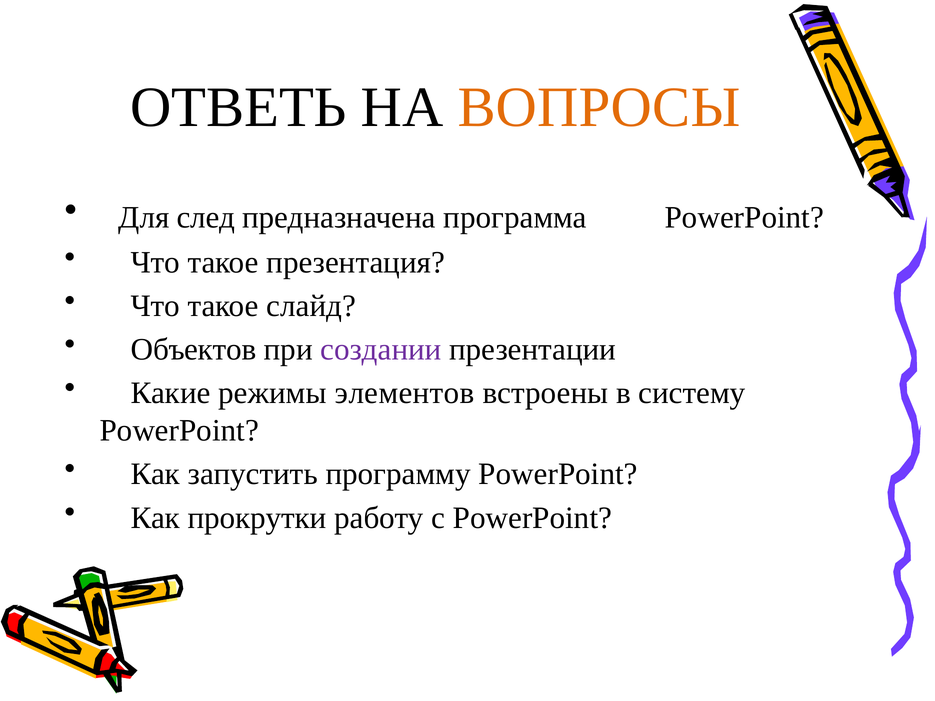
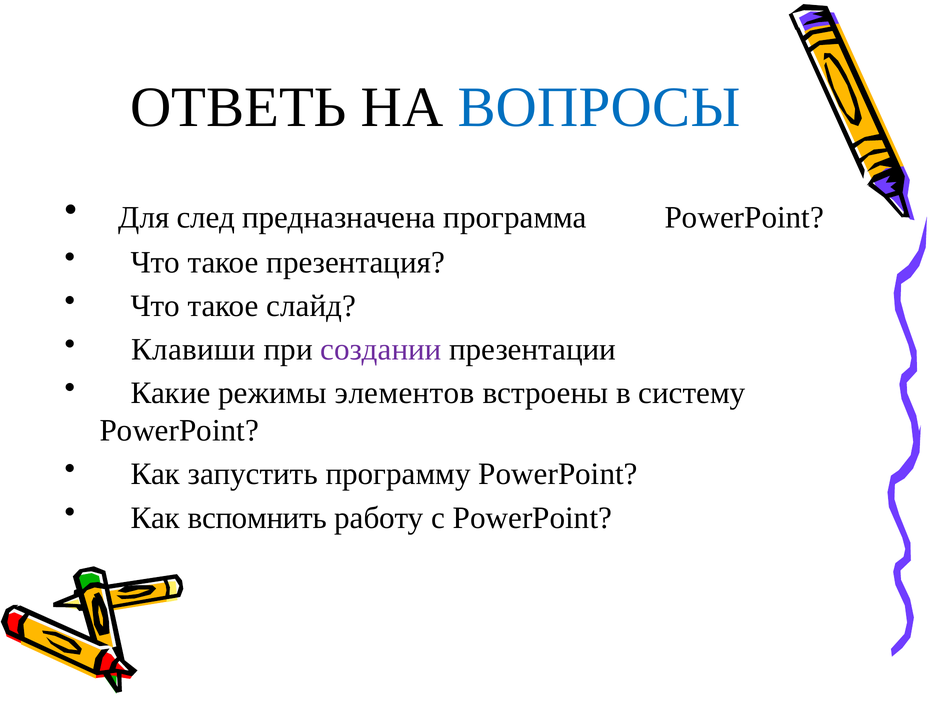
ВОПРОСЫ colour: orange -> blue
Объектов: Объектов -> Клавиши
прокрутки: прокрутки -> вспомнить
